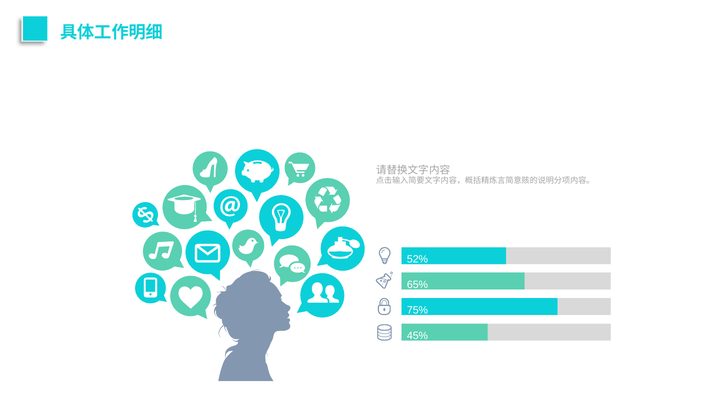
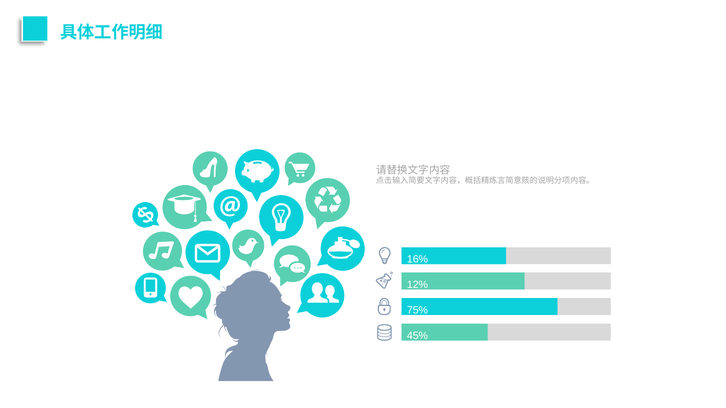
52%: 52% -> 16%
65%: 65% -> 12%
